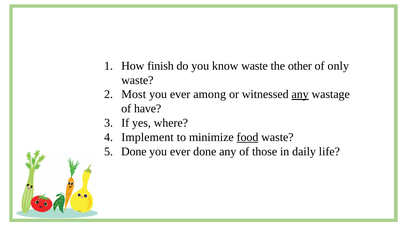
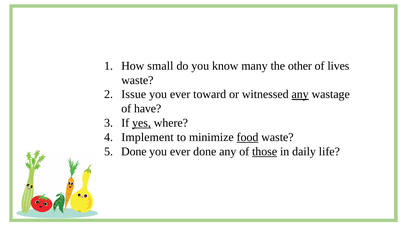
finish: finish -> small
know waste: waste -> many
only: only -> lives
Most: Most -> Issue
among: among -> toward
yes underline: none -> present
those underline: none -> present
